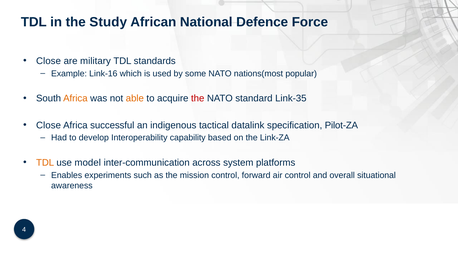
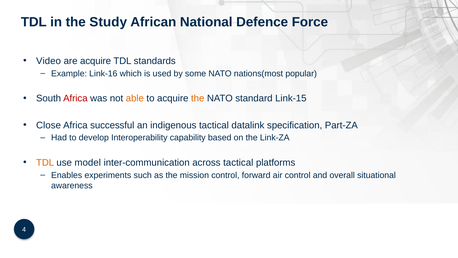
Close at (49, 61): Close -> Video
are military: military -> acquire
Africa at (75, 98) colour: orange -> red
the at (198, 98) colour: red -> orange
Link-35: Link-35 -> Link-15
Pilot-ZA: Pilot-ZA -> Part-ZA
across system: system -> tactical
